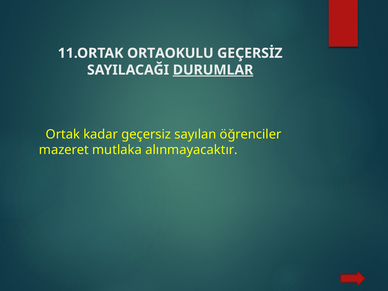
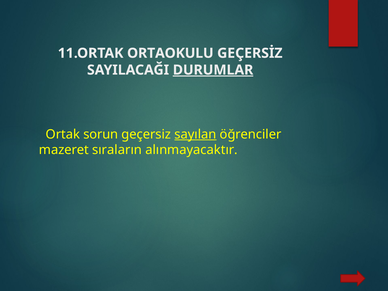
kadar: kadar -> sorun
sayılan underline: none -> present
mutlaka: mutlaka -> sıraların
